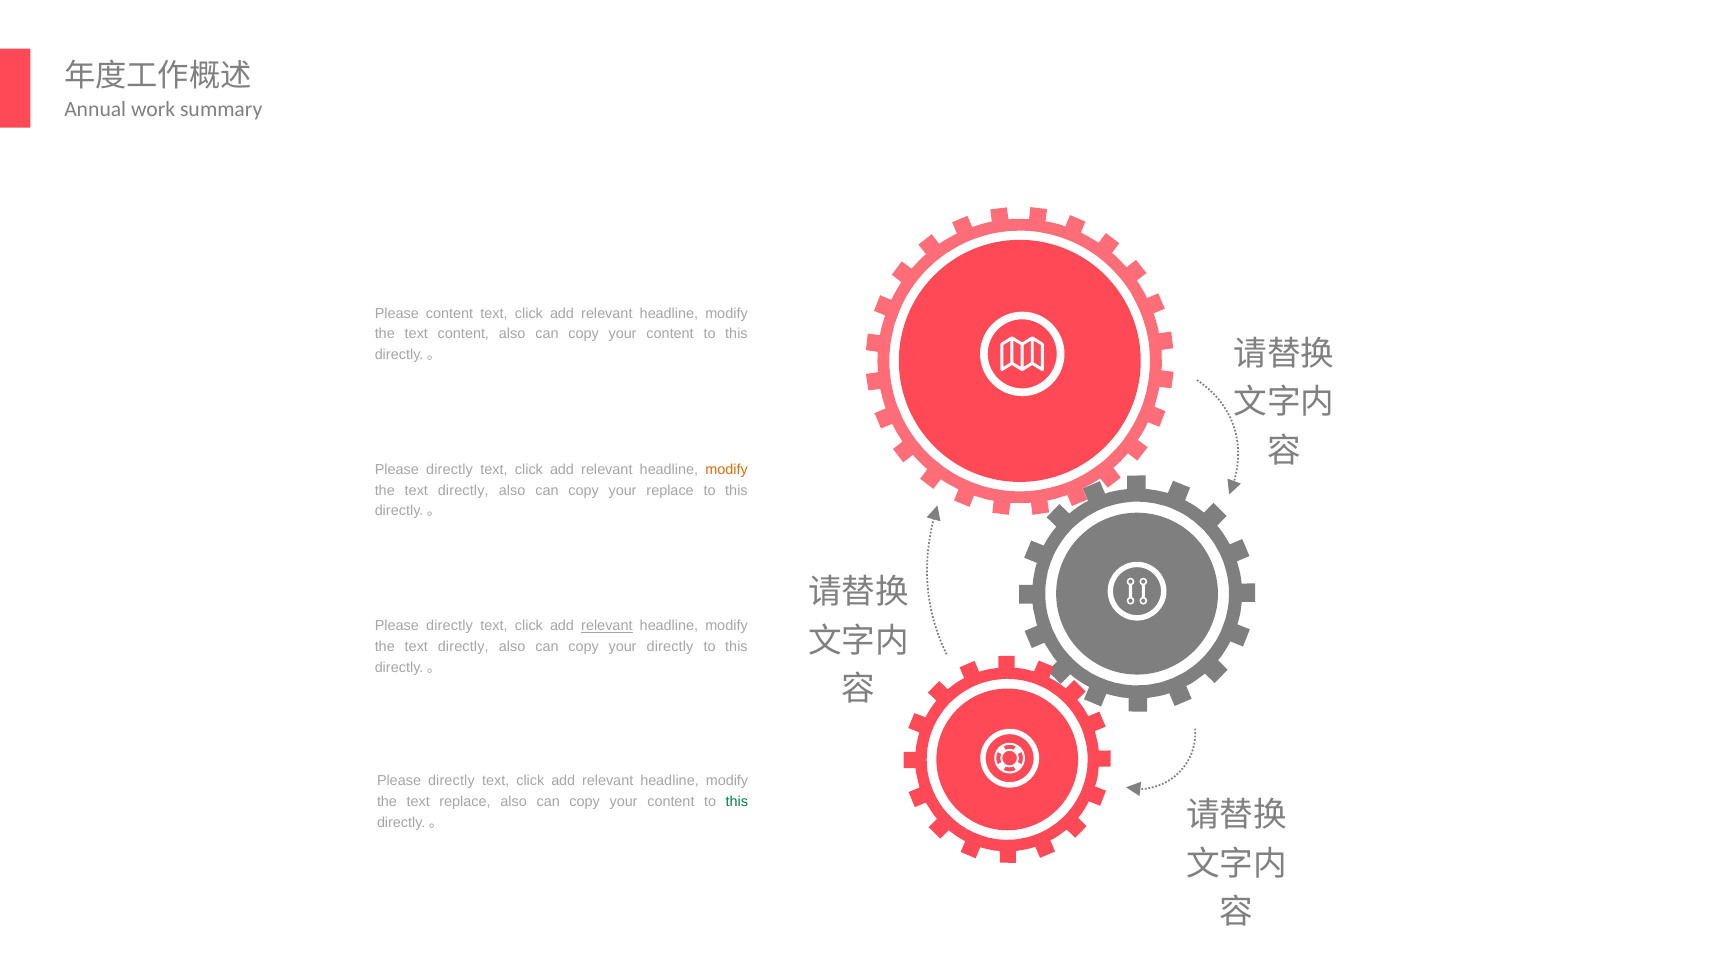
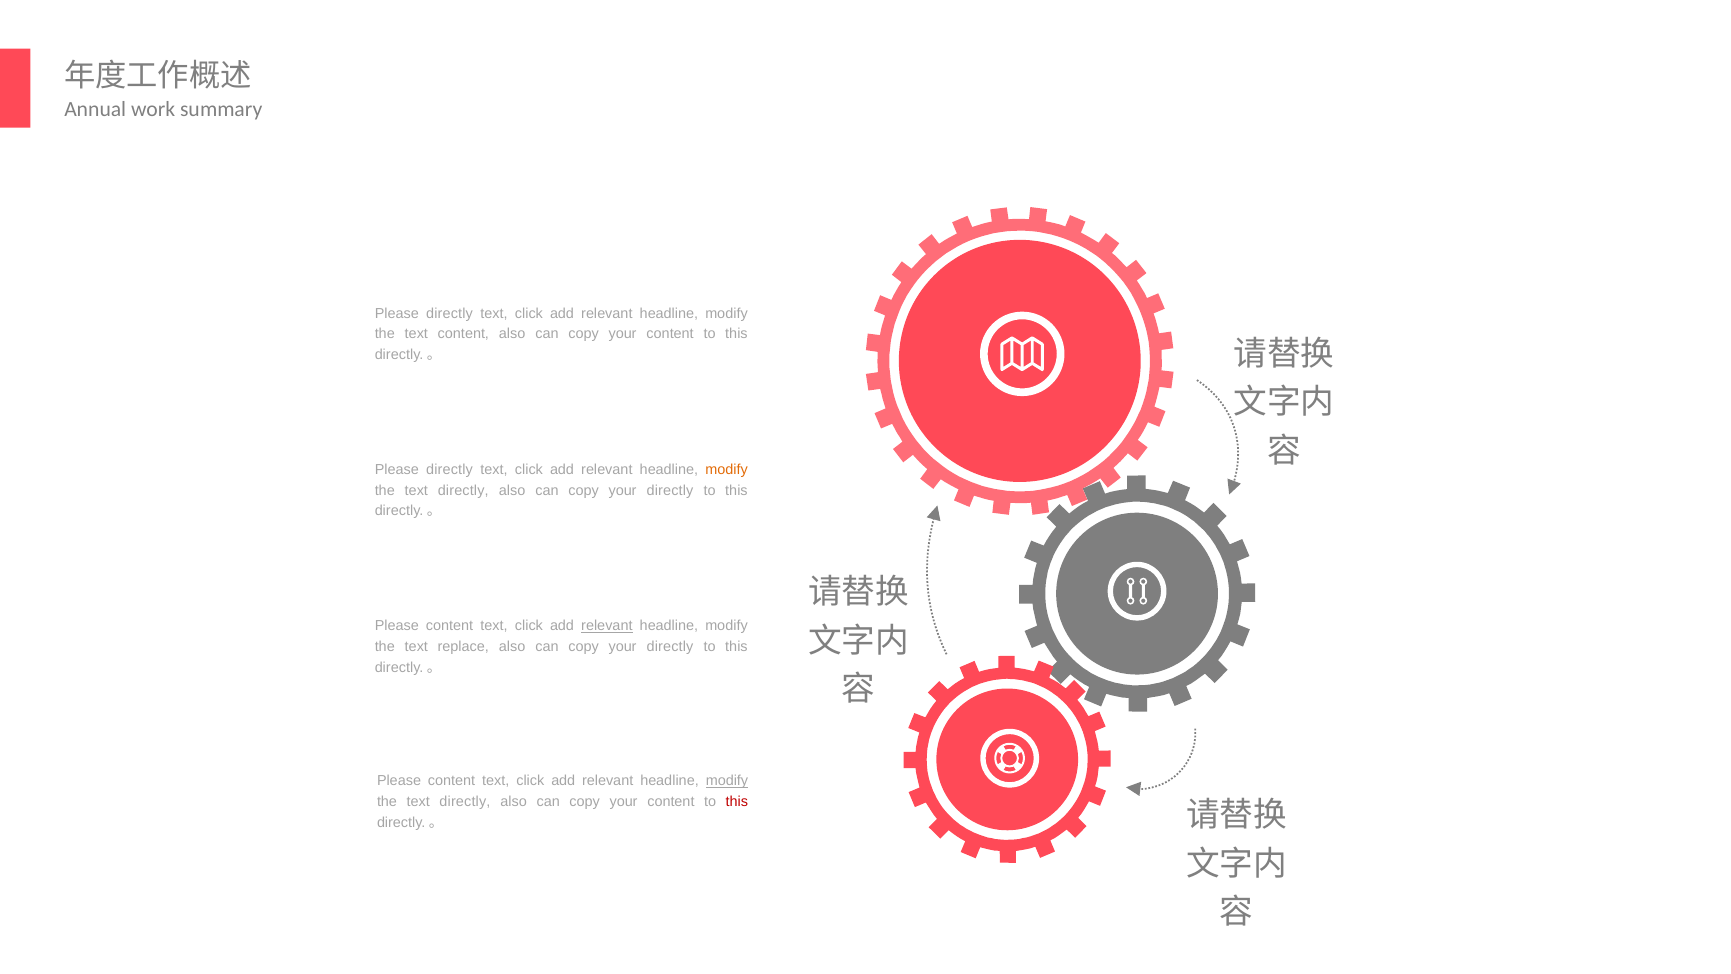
content at (450, 313): content -> directly
replace at (670, 490): replace -> directly
directly at (449, 626): directly -> content
directly at (463, 646): directly -> replace
directly at (451, 781): directly -> content
modify at (727, 781) underline: none -> present
replace at (465, 802): replace -> directly
this at (737, 802) colour: green -> red
